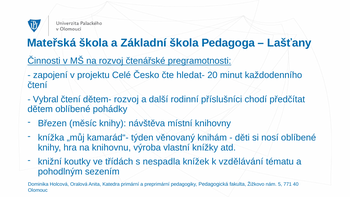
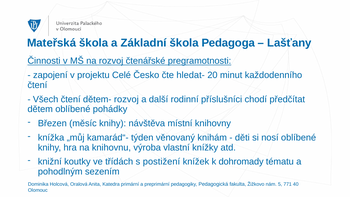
Vybral: Vybral -> Všech
nespadla: nespadla -> postižení
vzdělávání: vzdělávání -> dohromady
